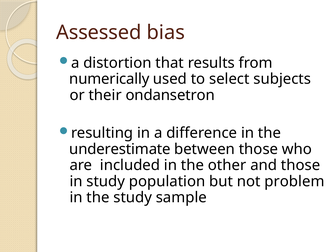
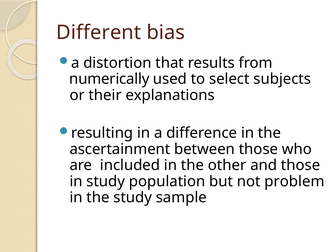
Assessed: Assessed -> Different
ondansetron: ondansetron -> explanations
underestimate: underestimate -> ascertainment
